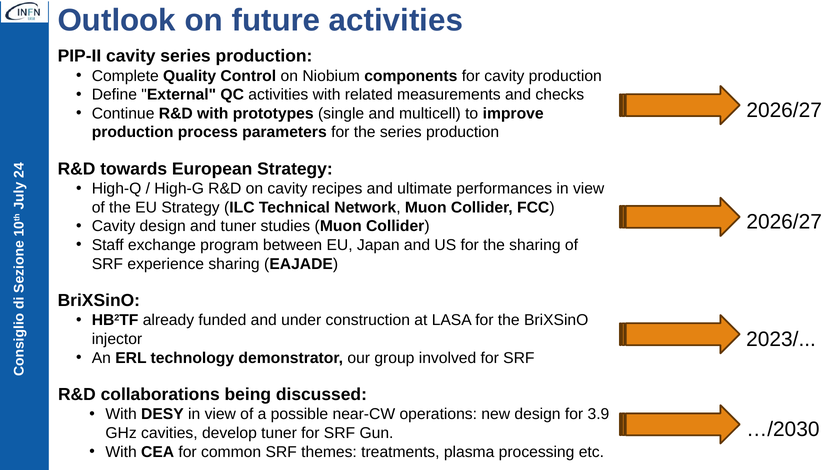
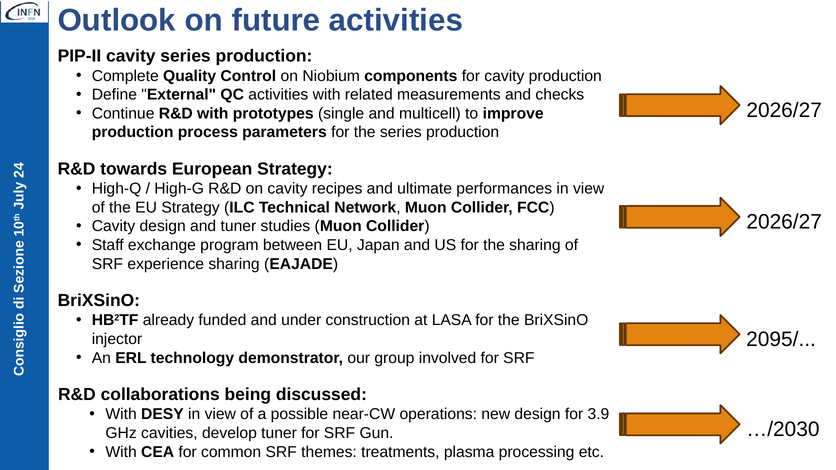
2023/: 2023/ -> 2095/
